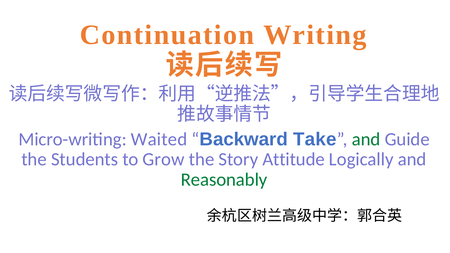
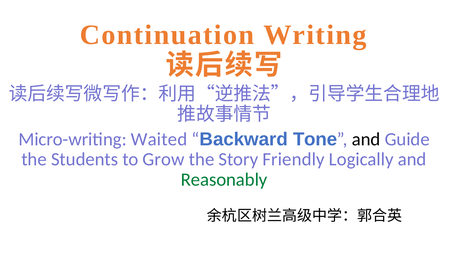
Take: Take -> Tone
and at (366, 139) colour: green -> black
Attitude: Attitude -> Friendly
